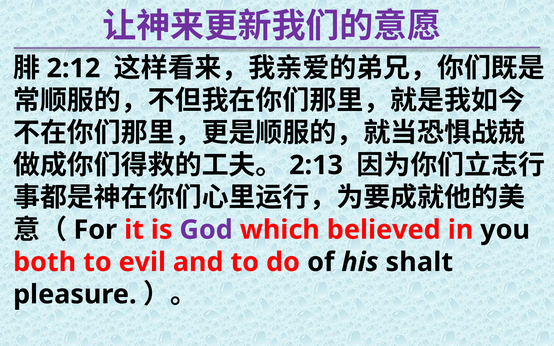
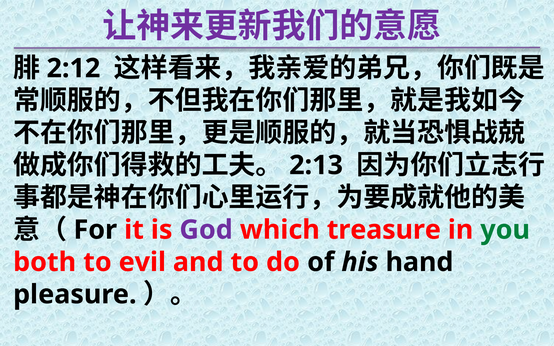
believed: believed -> treasure
you colour: black -> green
shalt: shalt -> hand
